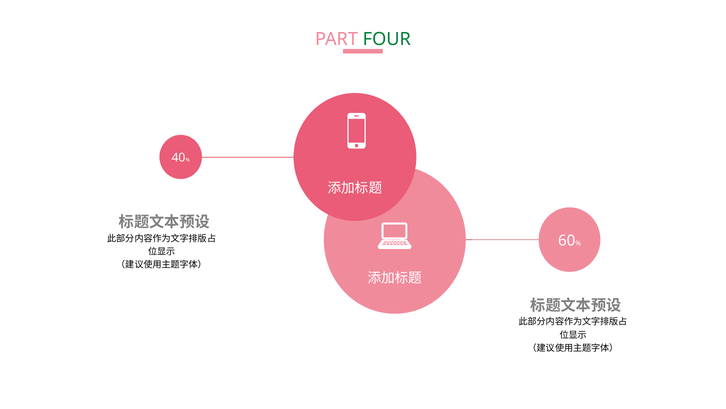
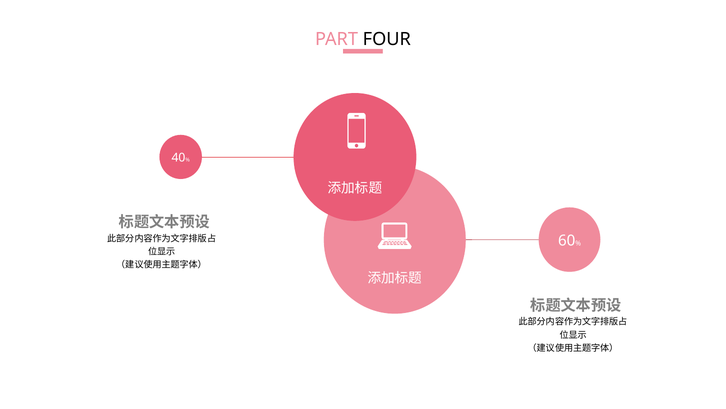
FOUR colour: green -> black
